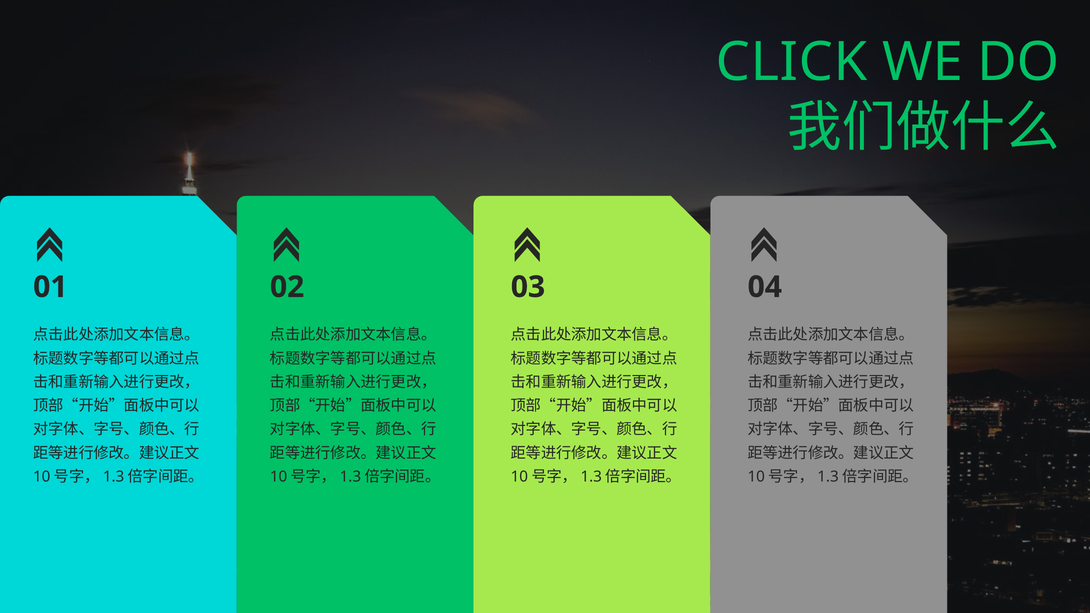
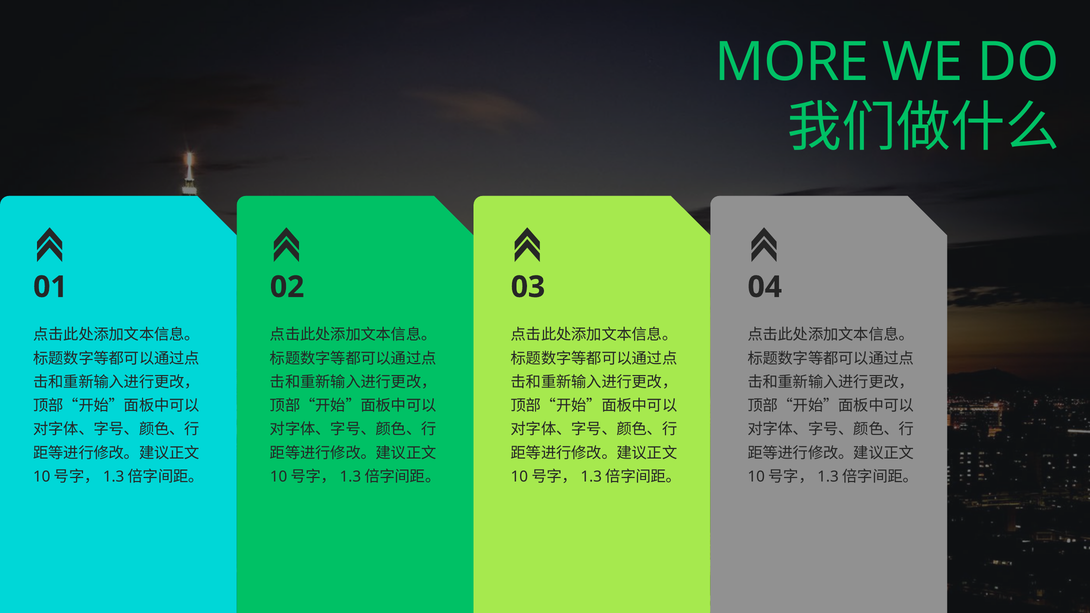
CLICK: CLICK -> MORE
